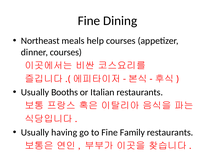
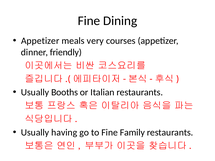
Northeast at (40, 41): Northeast -> Appetizer
help: help -> very
dinner courses: courses -> friendly
